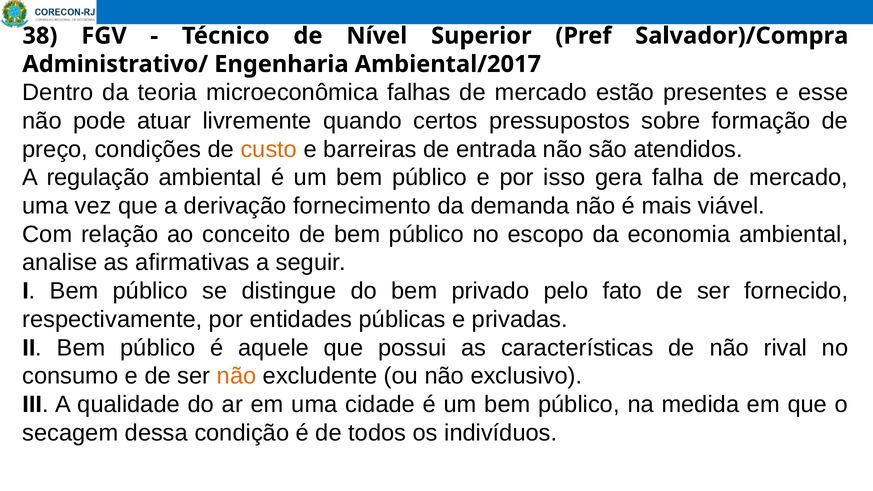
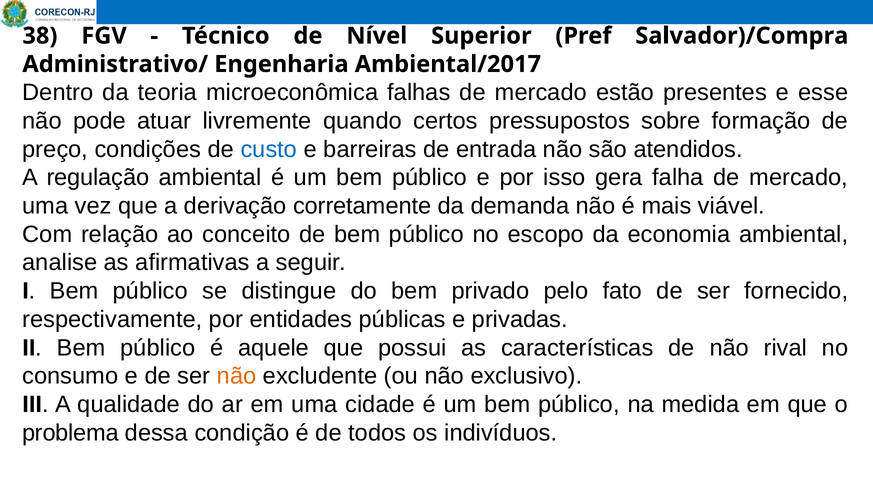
custo colour: orange -> blue
fornecimento: fornecimento -> corretamente
secagem: secagem -> problema
